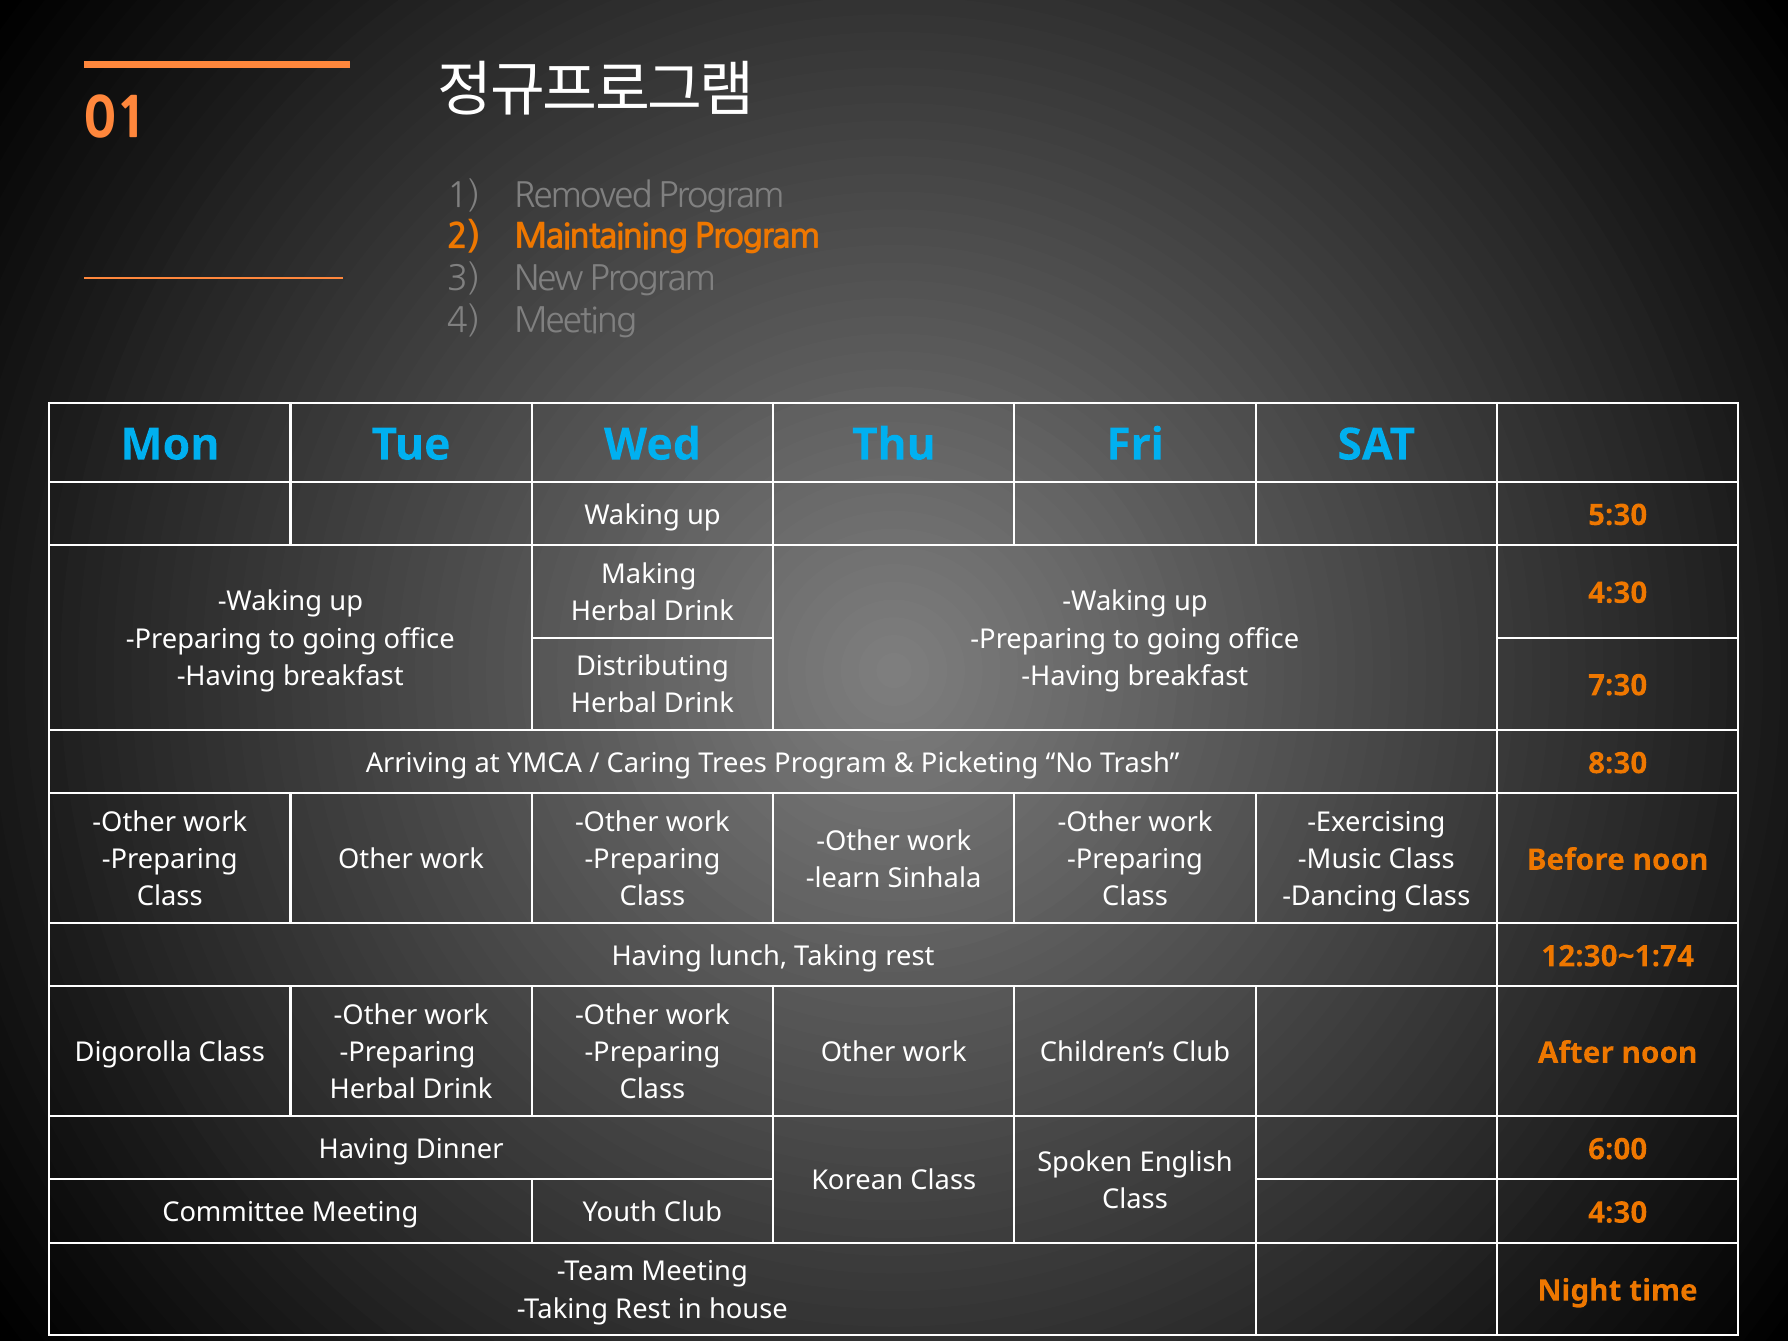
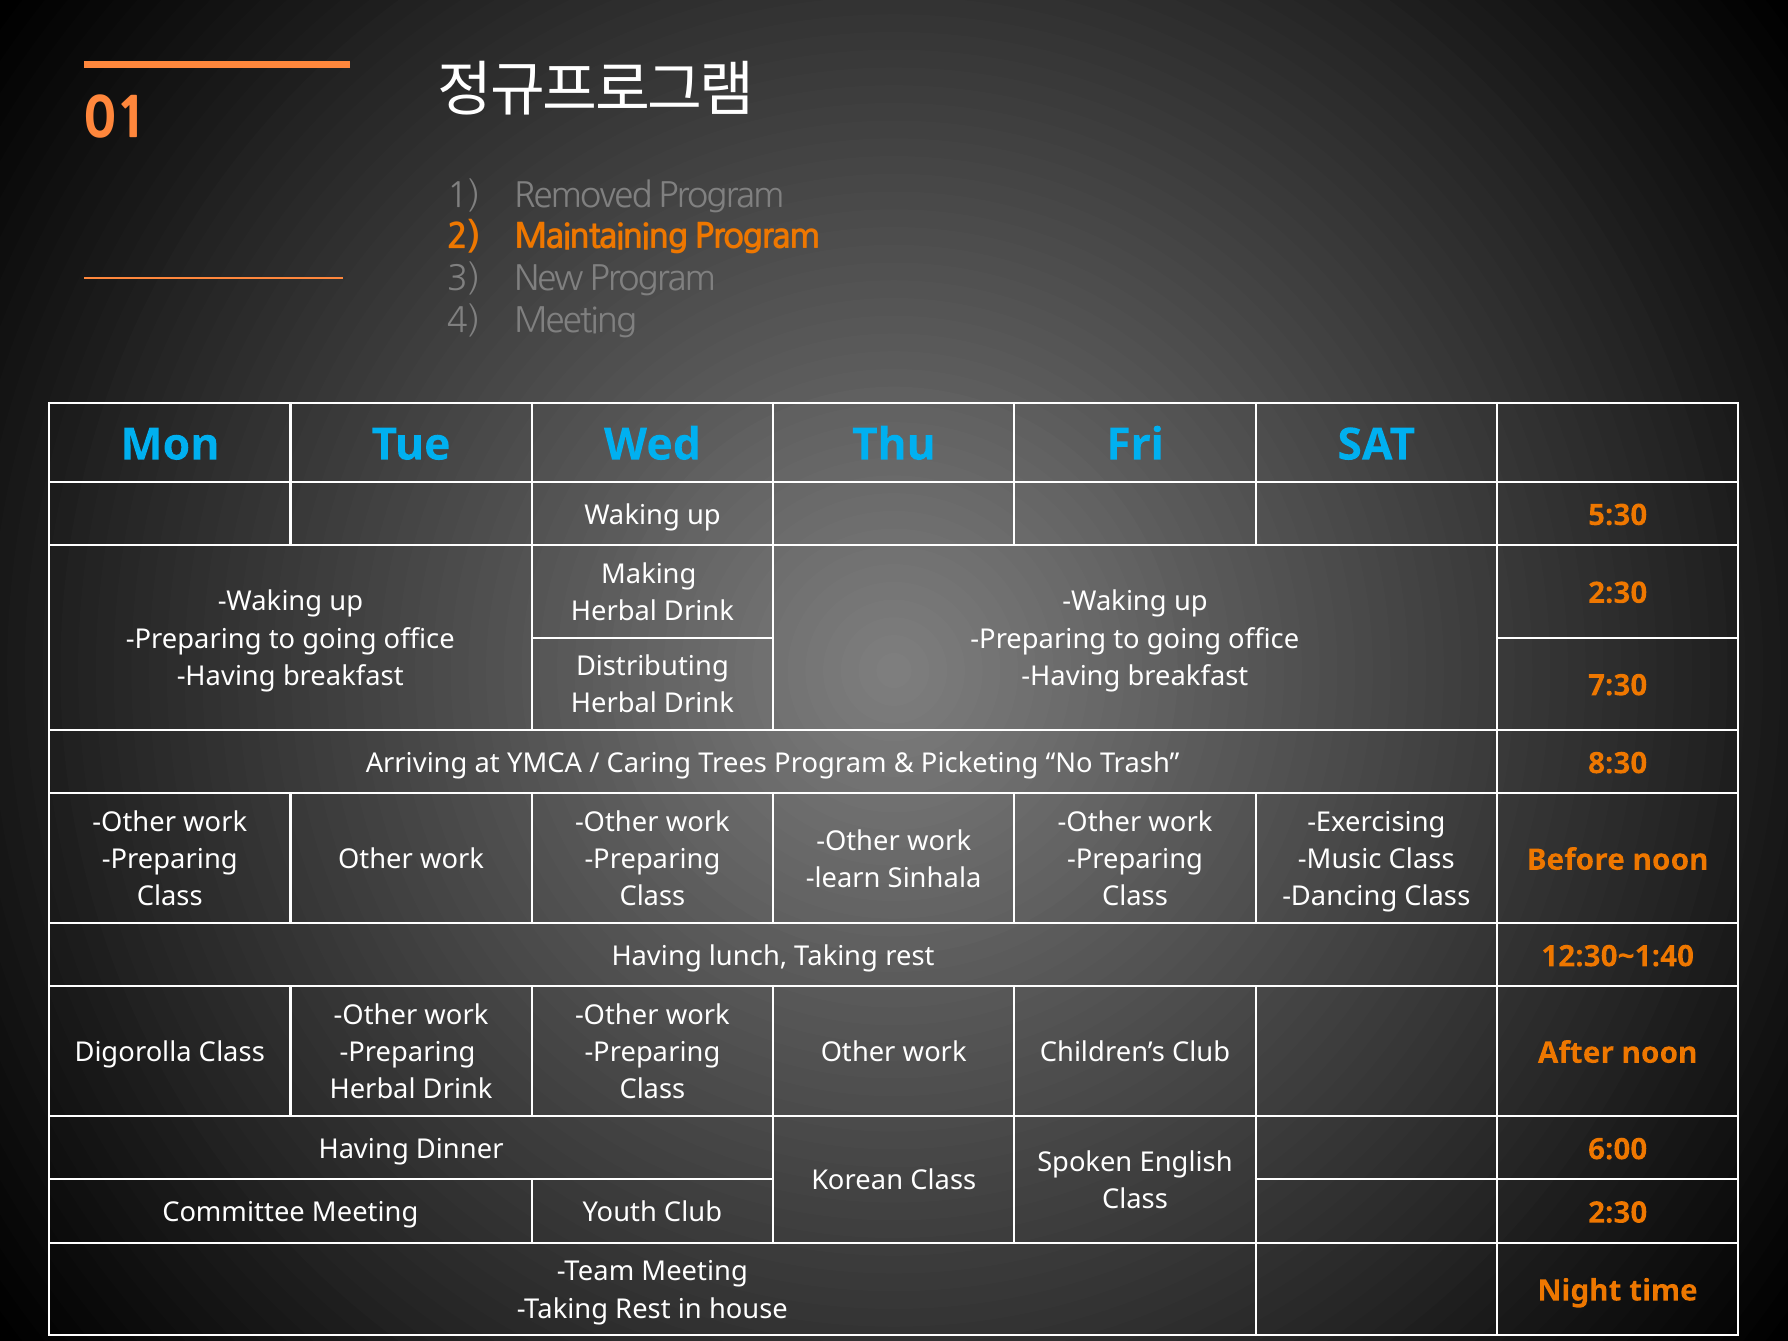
4:30 at (1618, 593): 4:30 -> 2:30
12:30~1:74: 12:30~1:74 -> 12:30~1:40
Club 4:30: 4:30 -> 2:30
